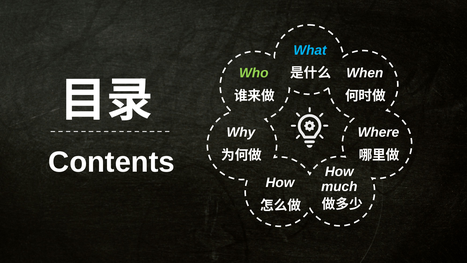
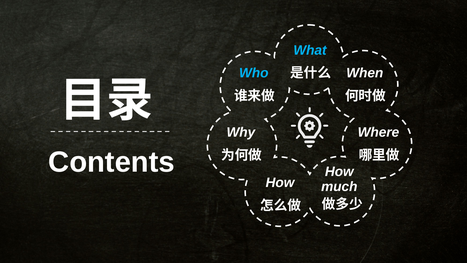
Who colour: light green -> light blue
